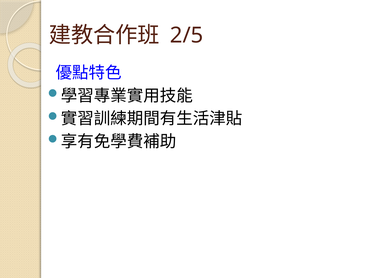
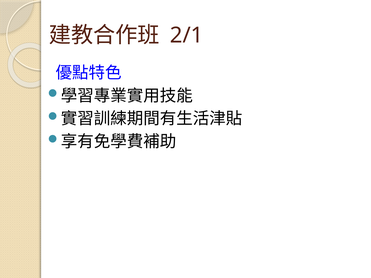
2/5: 2/5 -> 2/1
